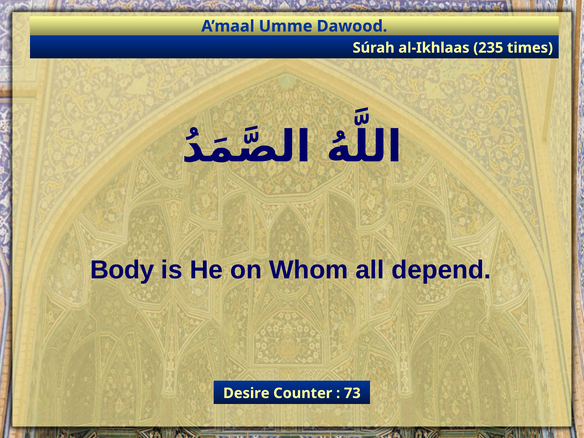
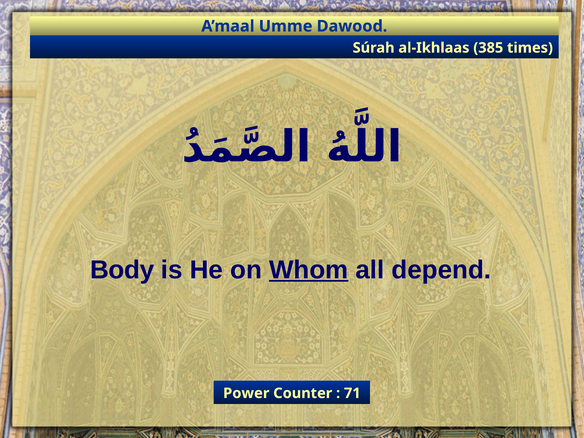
235: 235 -> 385
Whom underline: none -> present
Desire: Desire -> Power
73: 73 -> 71
